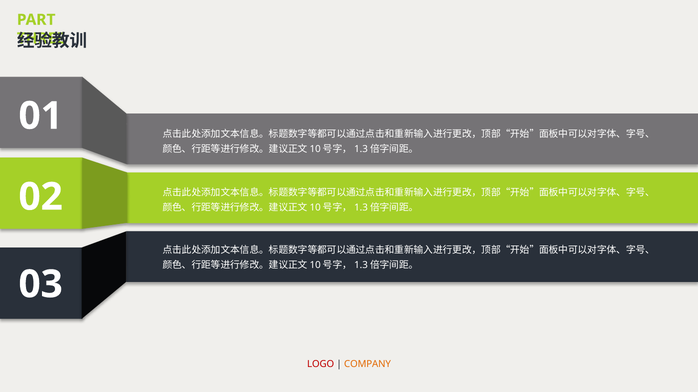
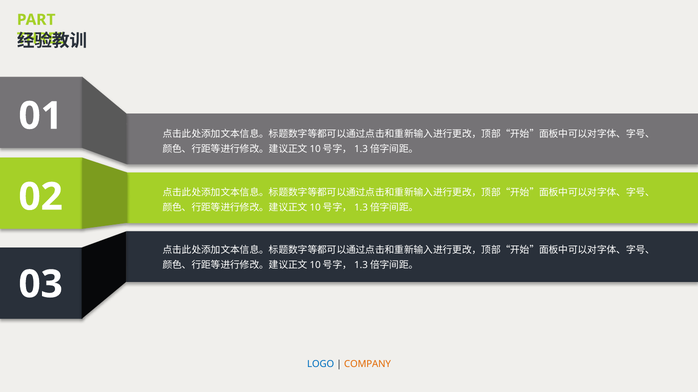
LOGO colour: red -> blue
